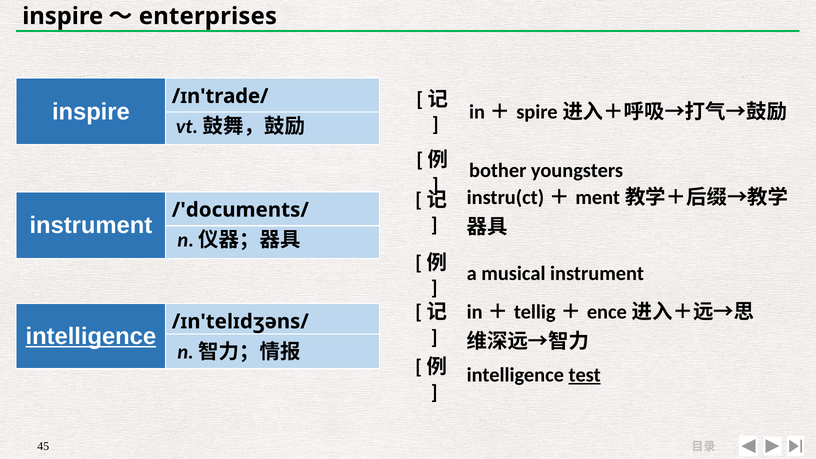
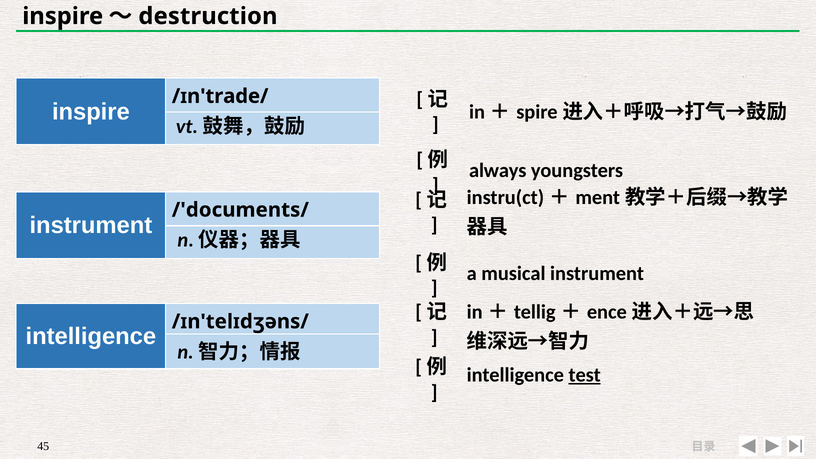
enterprises: enterprises -> destruction
bother: bother -> always
intelligence at (91, 336) underline: present -> none
